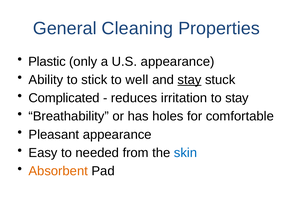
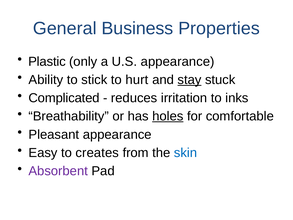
Cleaning: Cleaning -> Business
well: well -> hurt
to stay: stay -> inks
holes underline: none -> present
needed: needed -> creates
Absorbent colour: orange -> purple
